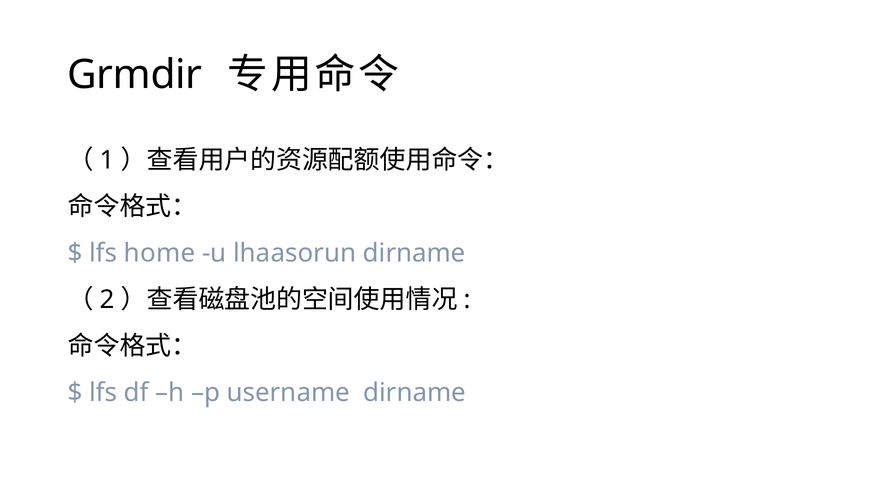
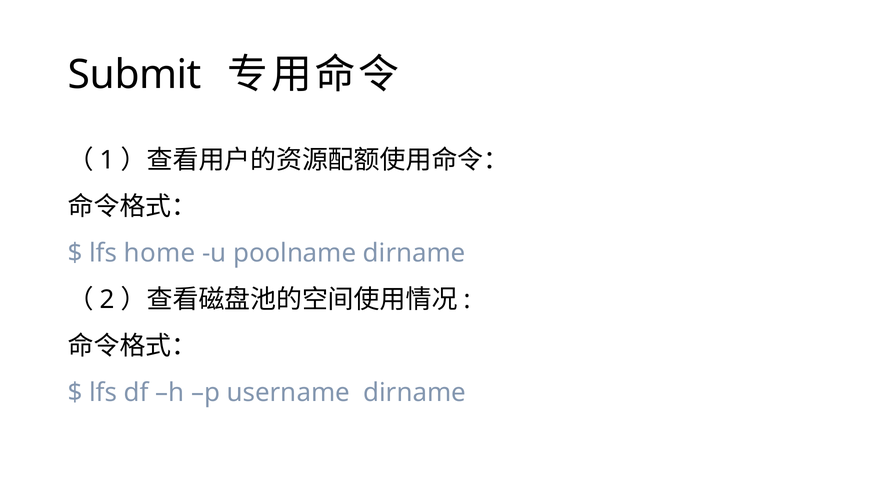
Grmdir: Grmdir -> Submit
lhaasorun: lhaasorun -> poolname
